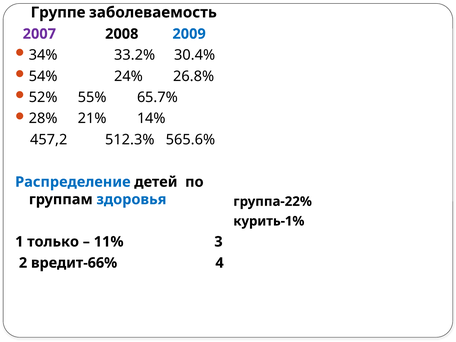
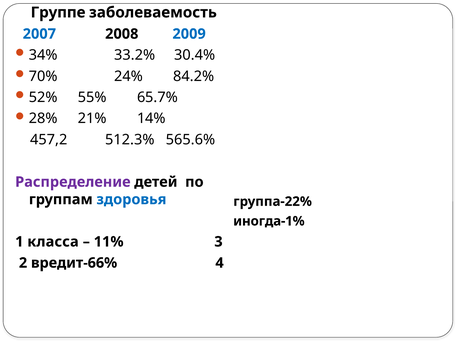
2007 colour: purple -> blue
54%: 54% -> 70%
26.8%: 26.8% -> 84.2%
Распределение colour: blue -> purple
курить-1%: курить-1% -> иногда-1%
только: только -> класса
